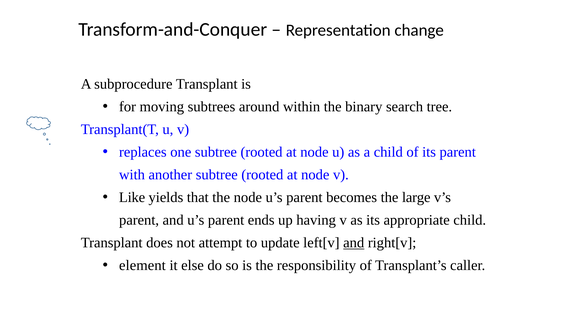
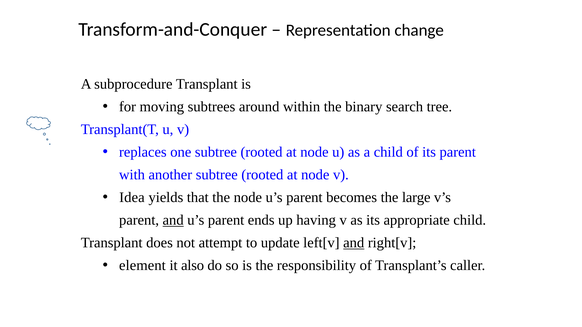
Like: Like -> Idea
and at (173, 220) underline: none -> present
else: else -> also
